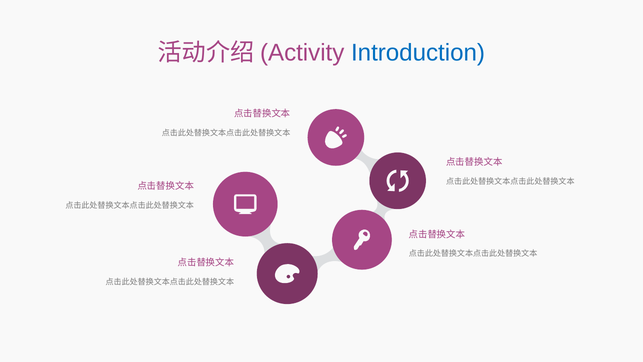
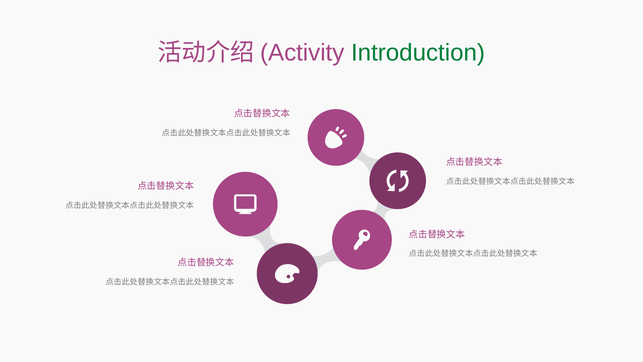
Introduction colour: blue -> green
